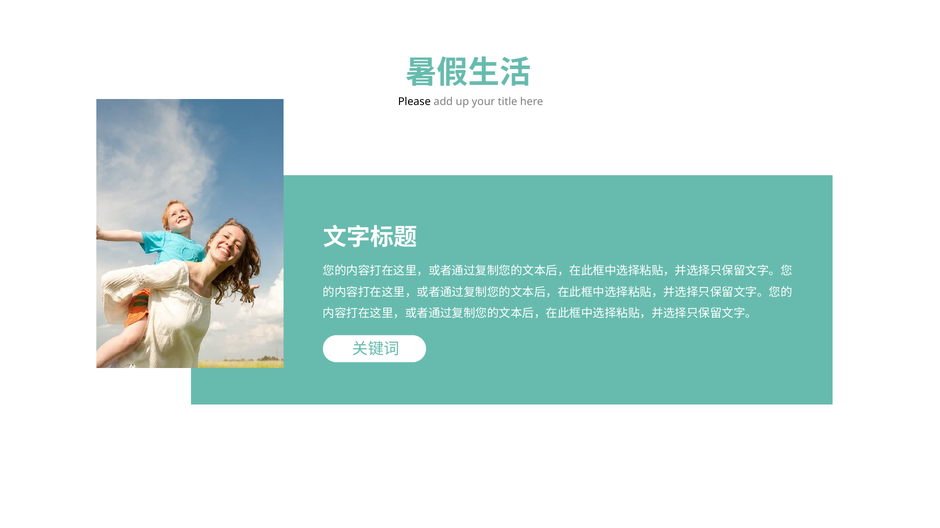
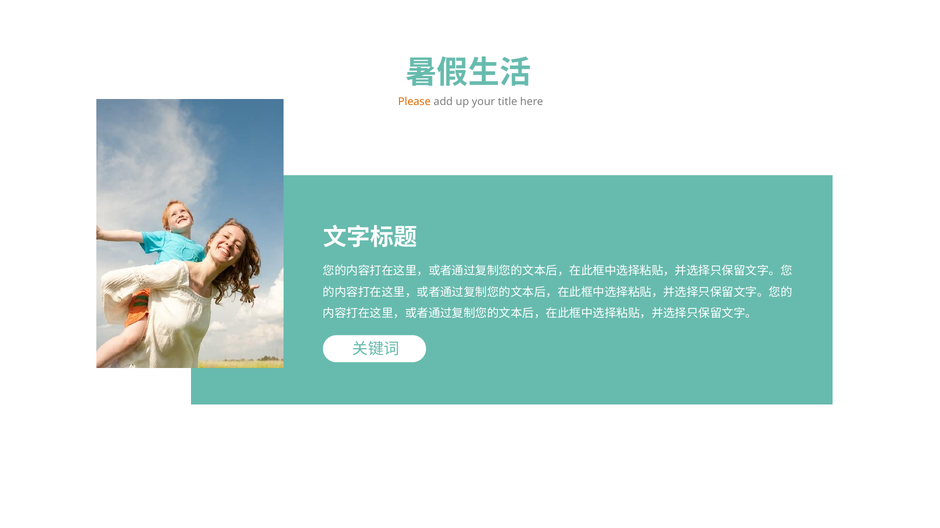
Please colour: black -> orange
